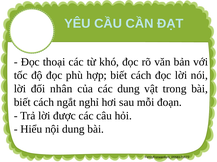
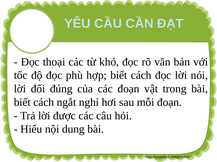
nhân: nhân -> đúng
các dung: dung -> đoạn
